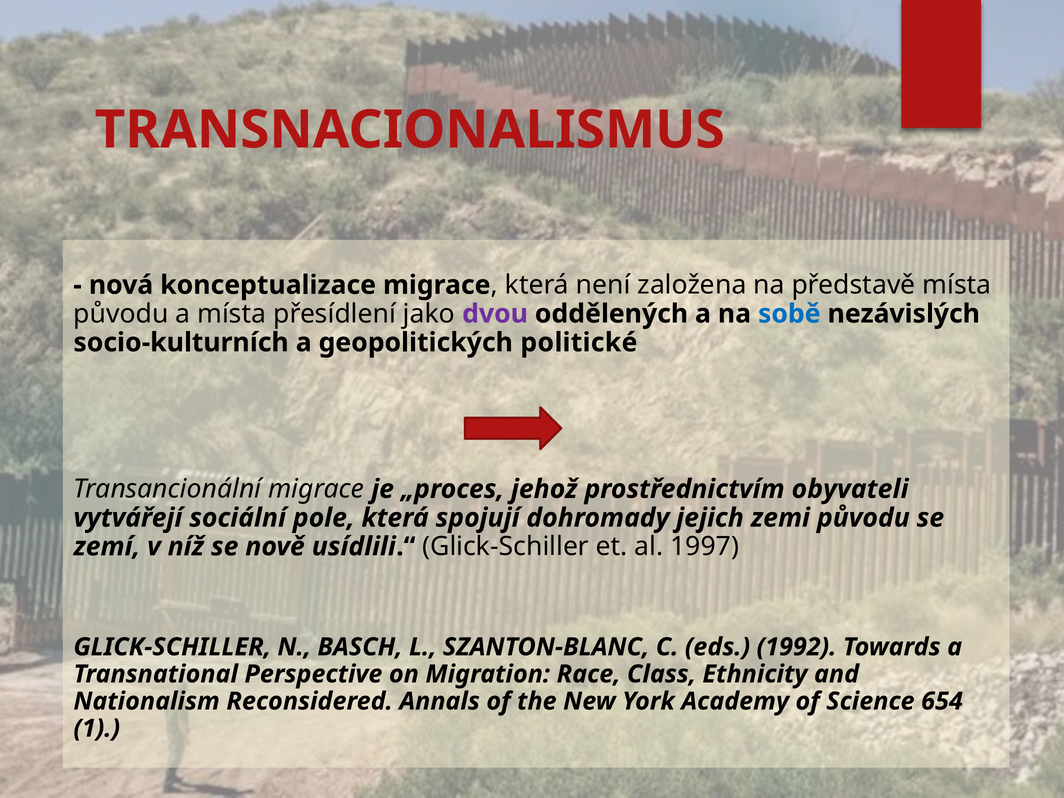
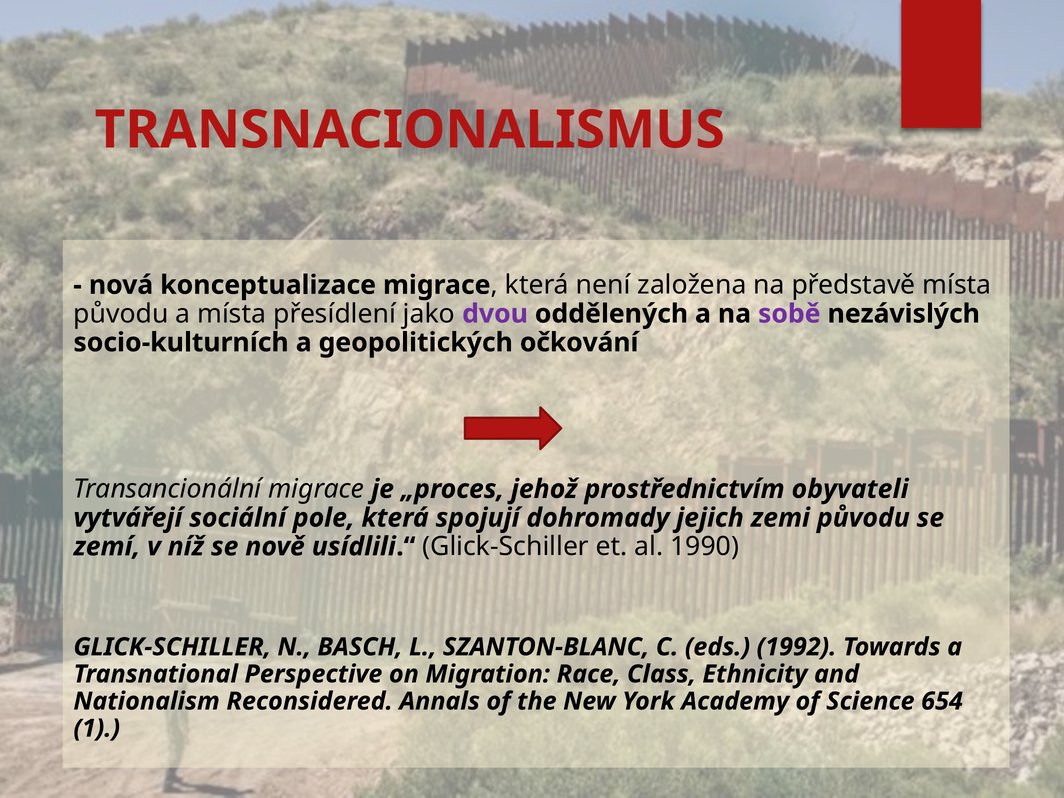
sobě colour: blue -> purple
politické: politické -> očkování
1997: 1997 -> 1990
